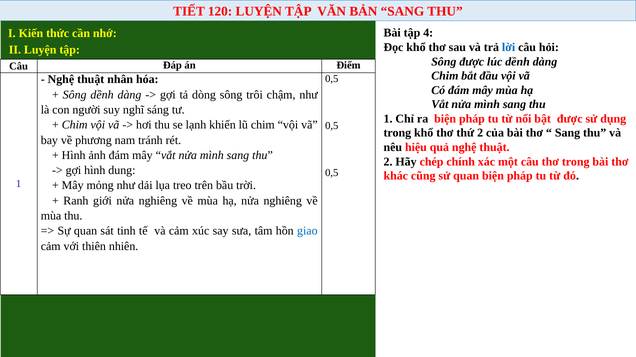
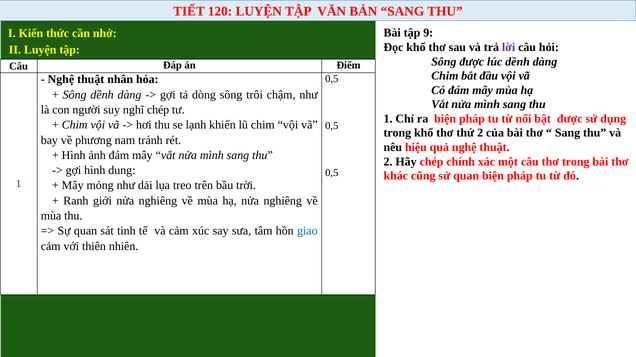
4: 4 -> 9
lời colour: blue -> purple
nghĩ sáng: sáng -> chép
